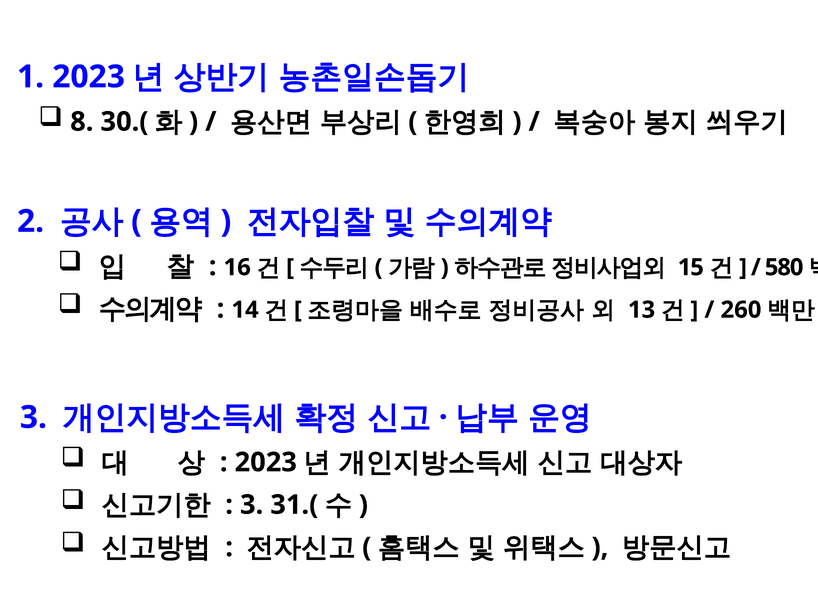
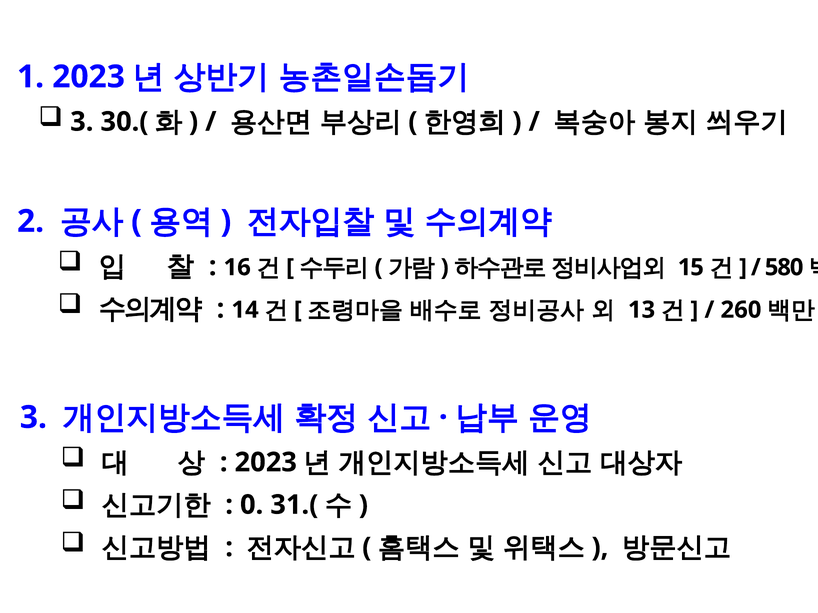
8 at (82, 122): 8 -> 3
3 at (252, 505): 3 -> 0
